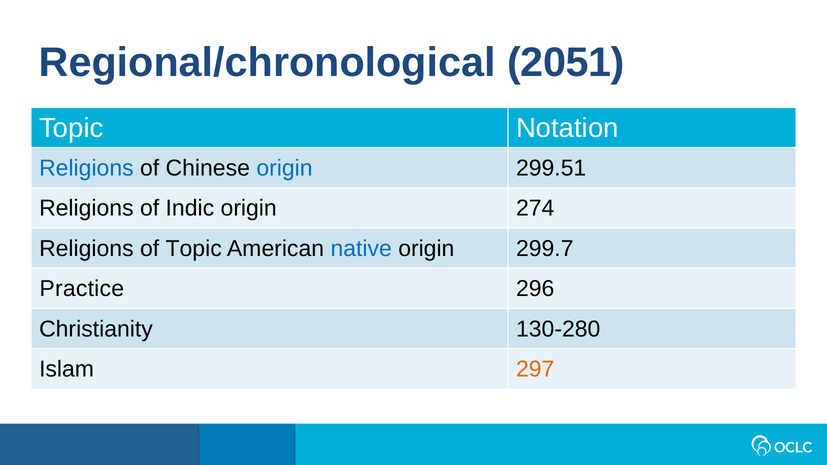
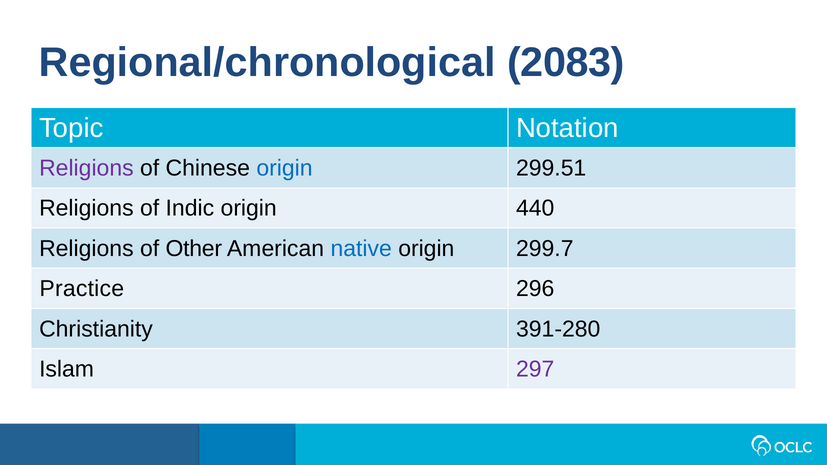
2051: 2051 -> 2083
Religions at (86, 168) colour: blue -> purple
274: 274 -> 440
of Topic: Topic -> Other
130-280: 130-280 -> 391-280
297 colour: orange -> purple
